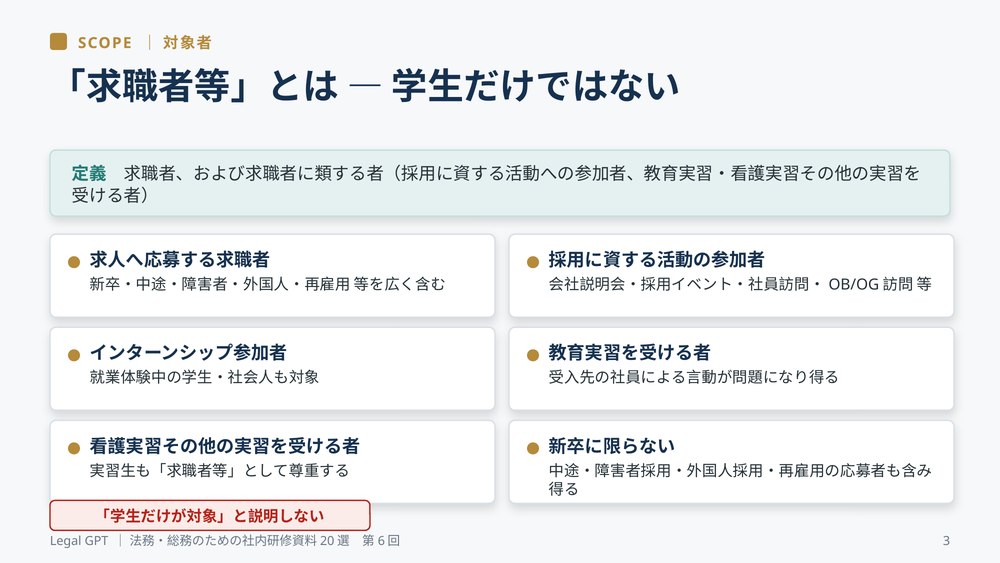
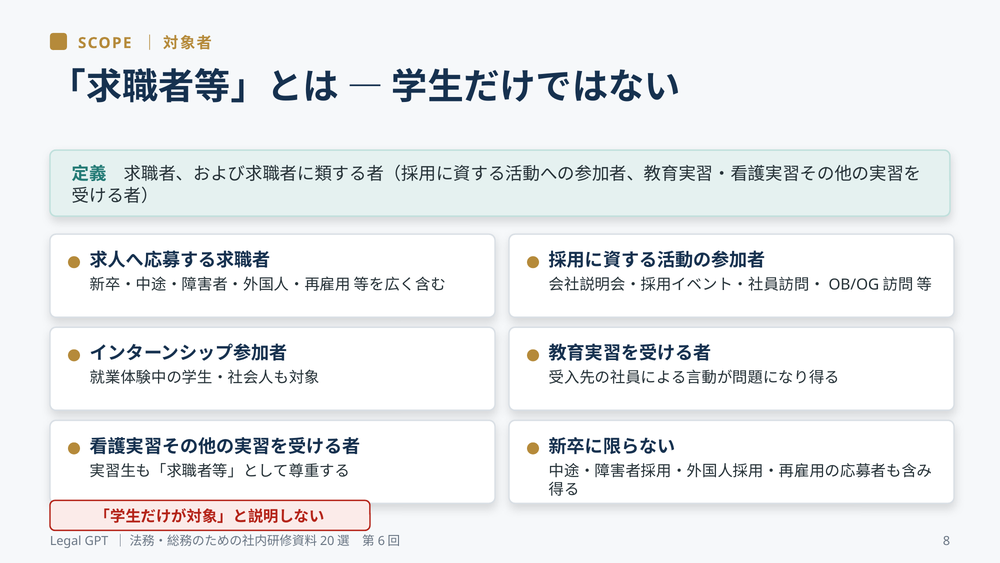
3: 3 -> 8
